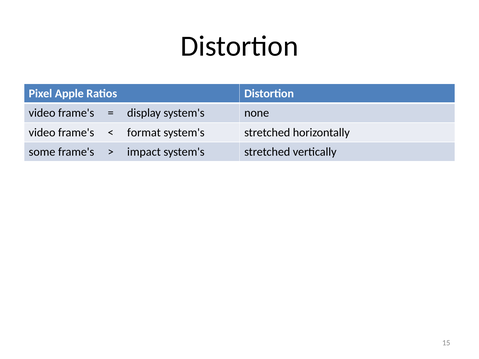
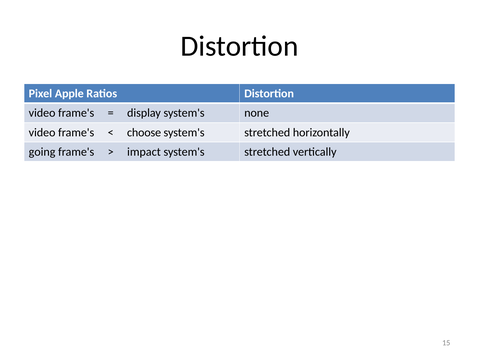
format: format -> choose
some: some -> going
